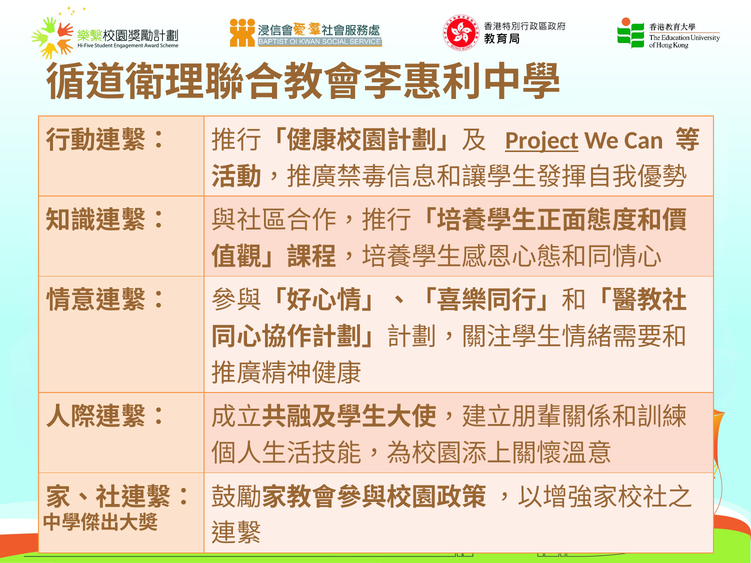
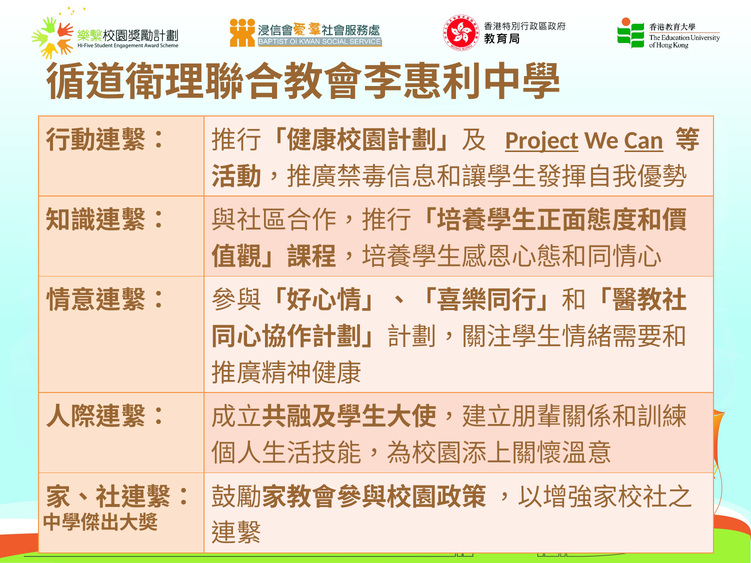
Can underline: none -> present
